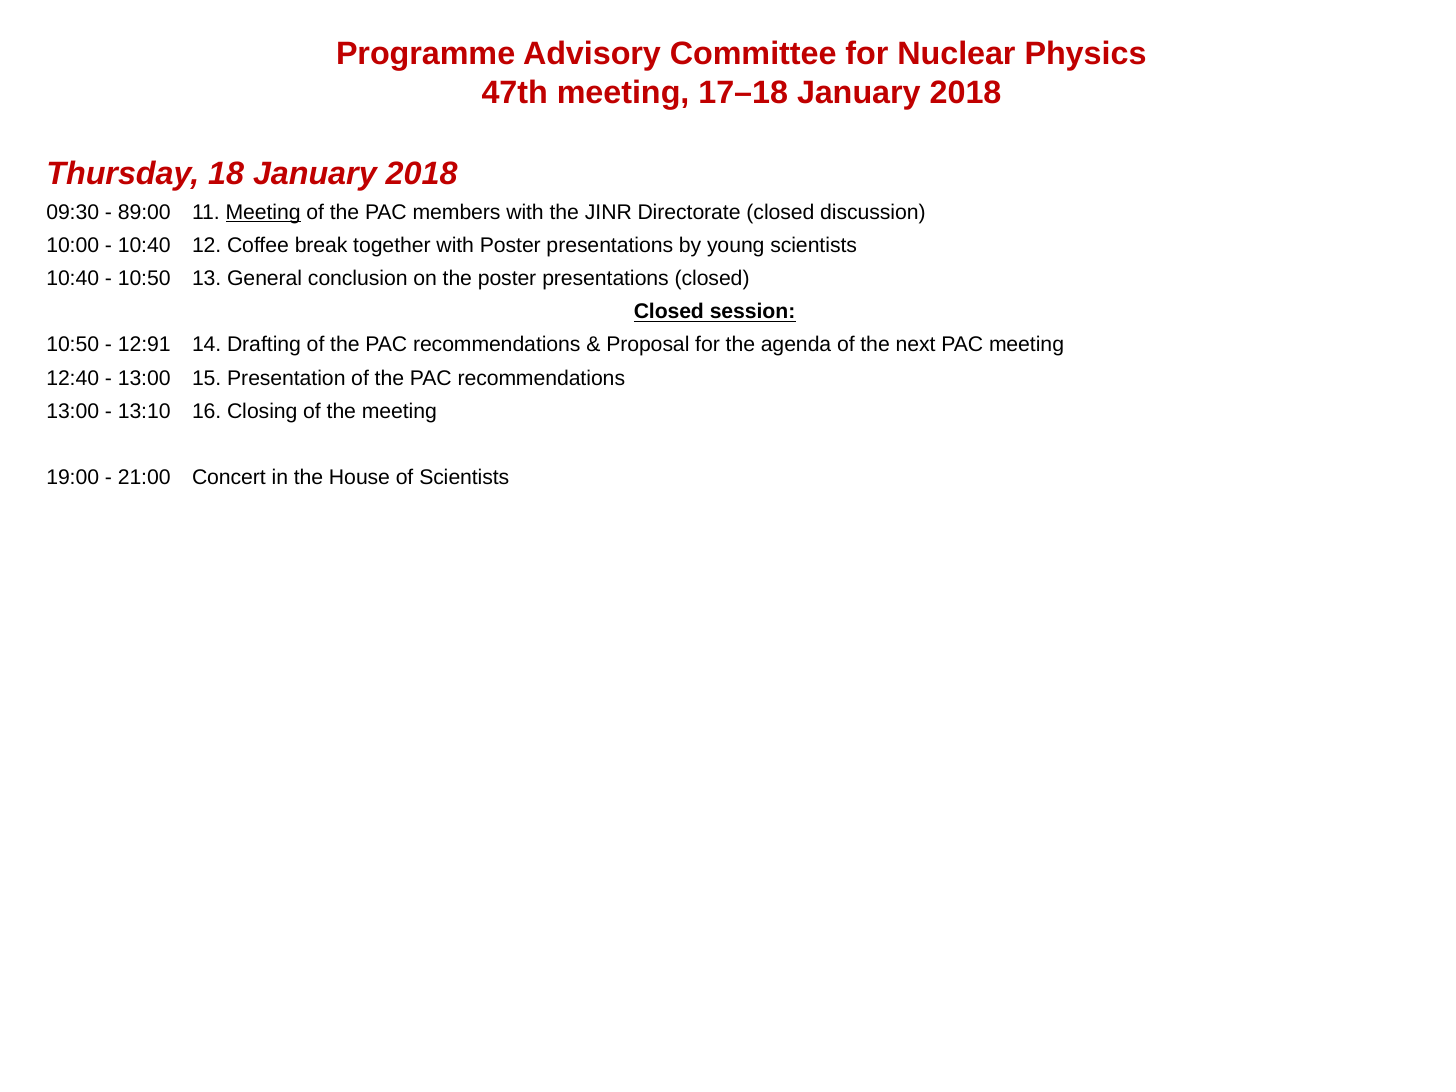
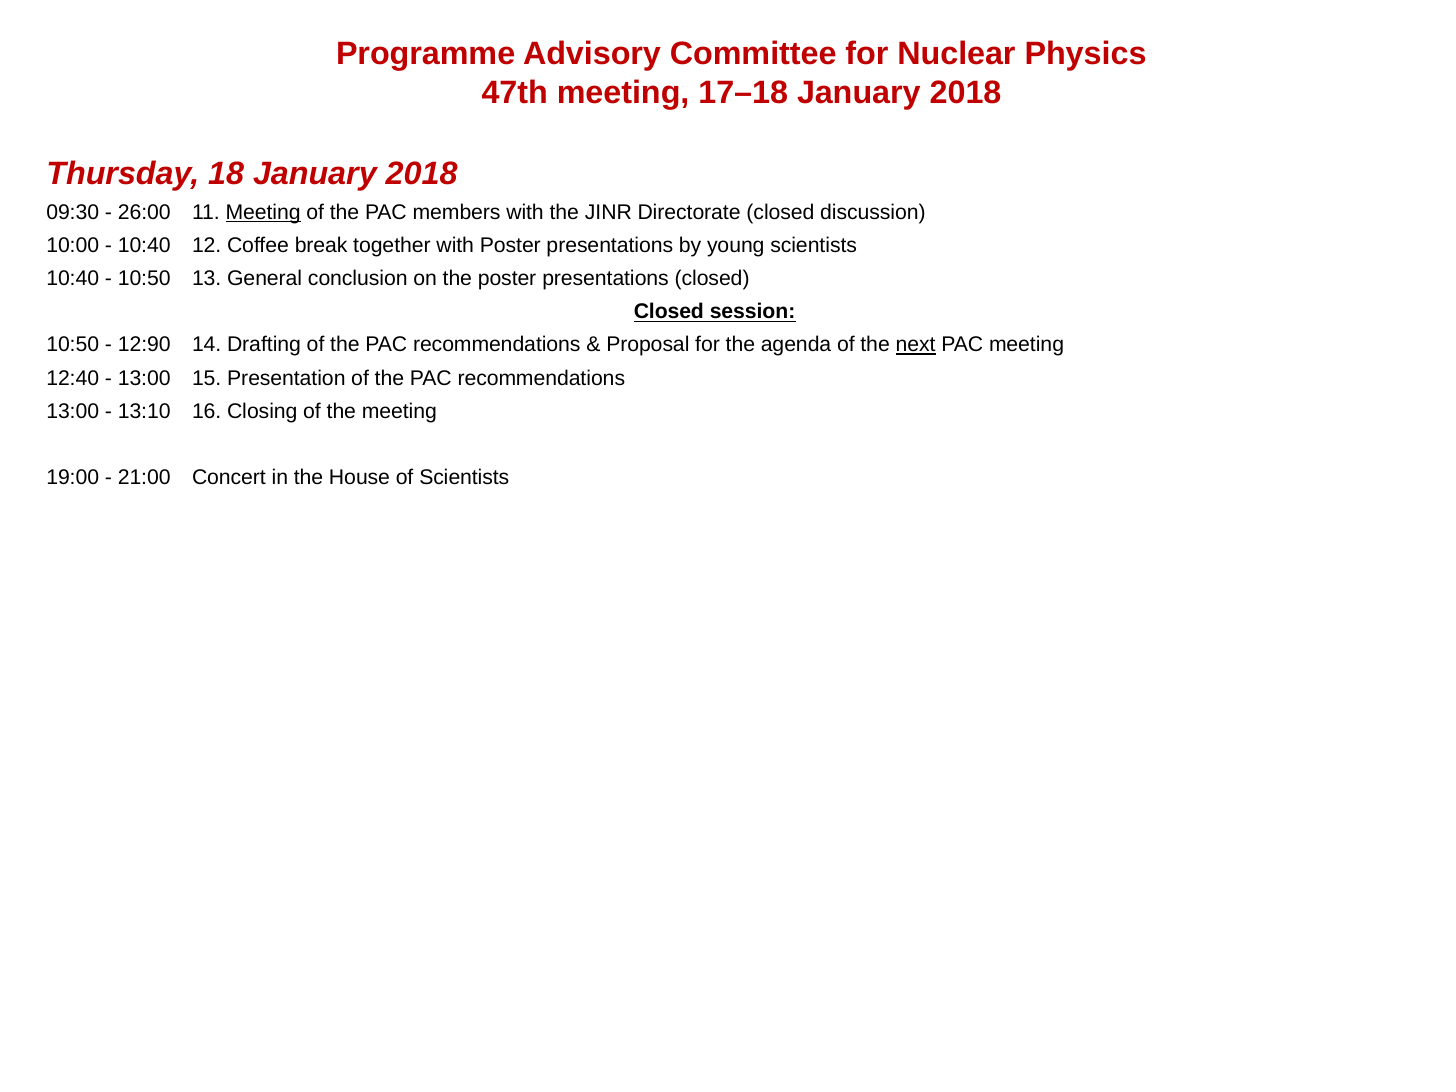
89:00: 89:00 -> 26:00
12:91: 12:91 -> 12:90
next underline: none -> present
